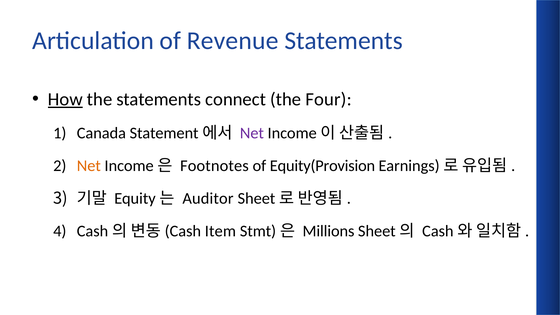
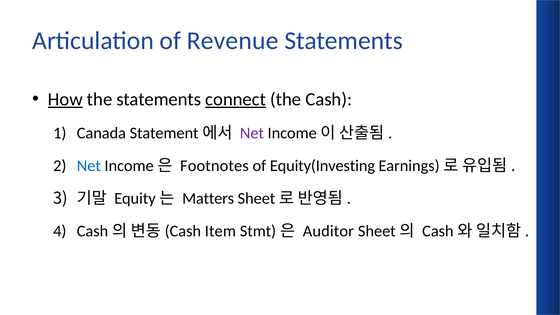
connect underline: none -> present
Four: Four -> Cash
Net at (89, 166) colour: orange -> blue
Equity(Provision: Equity(Provision -> Equity(Investing
Auditor: Auditor -> Matters
Millions: Millions -> Auditor
